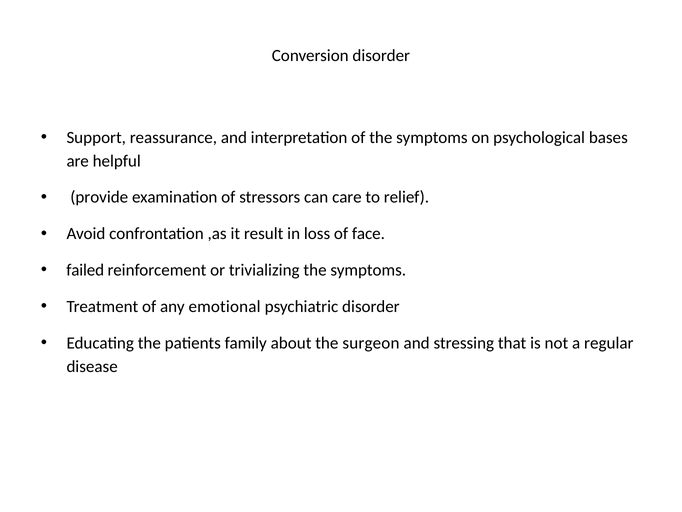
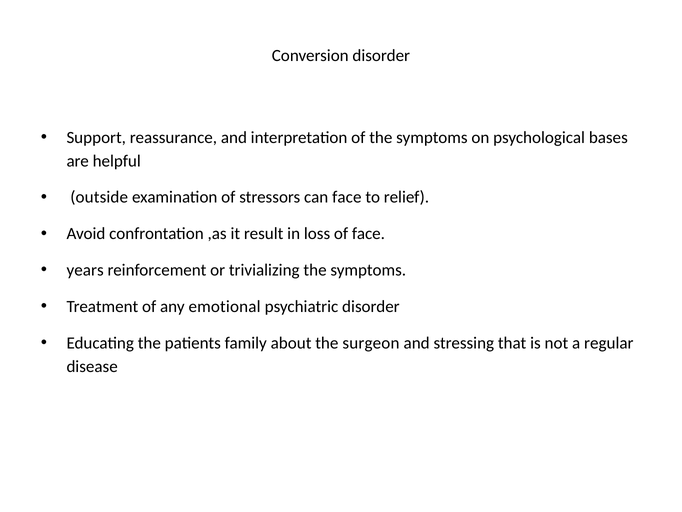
provide: provide -> outside
can care: care -> face
failed: failed -> years
